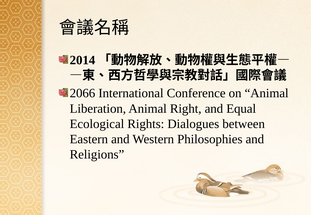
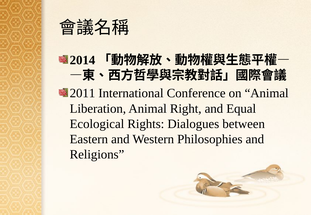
2066: 2066 -> 2011
